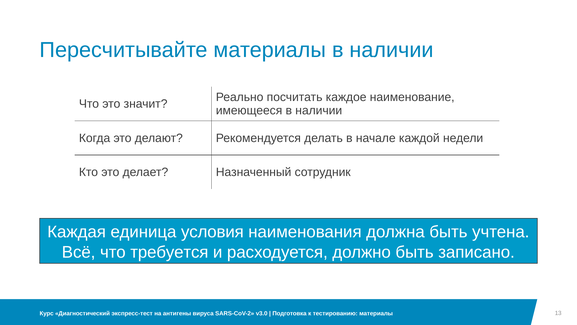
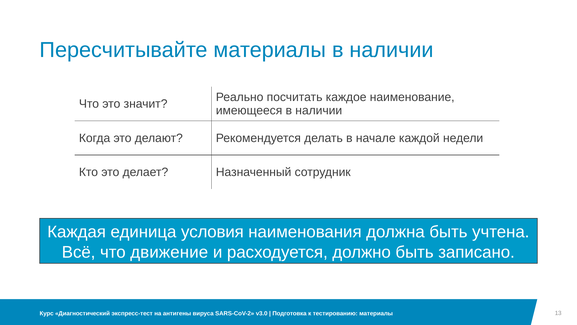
требуется: требуется -> движение
